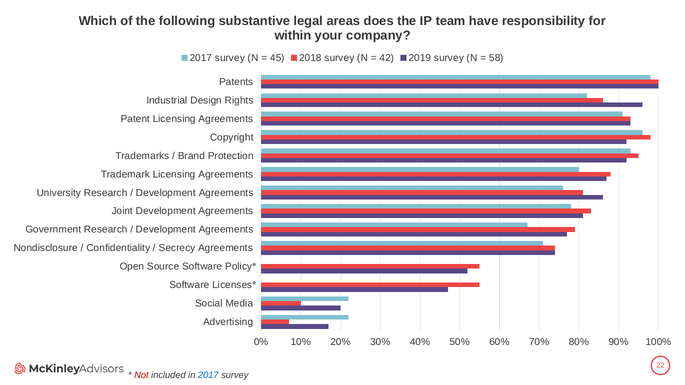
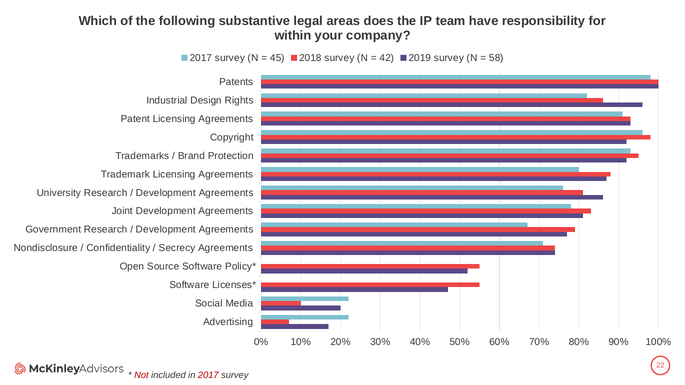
2017 at (208, 375) colour: blue -> red
